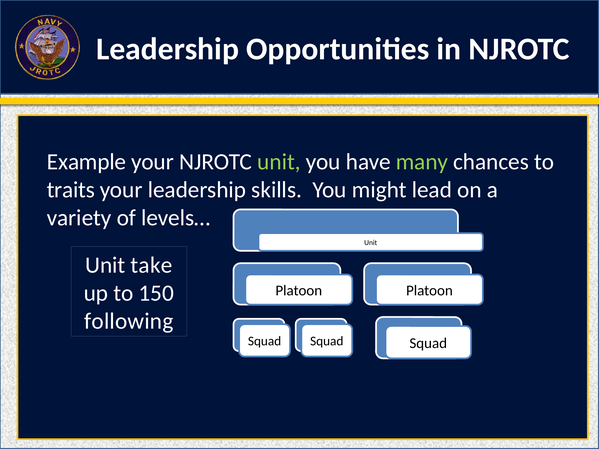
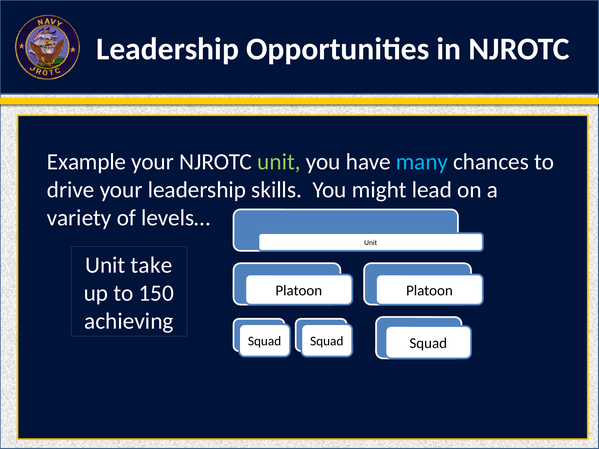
many colour: light green -> light blue
traits: traits -> drive
following: following -> achieving
